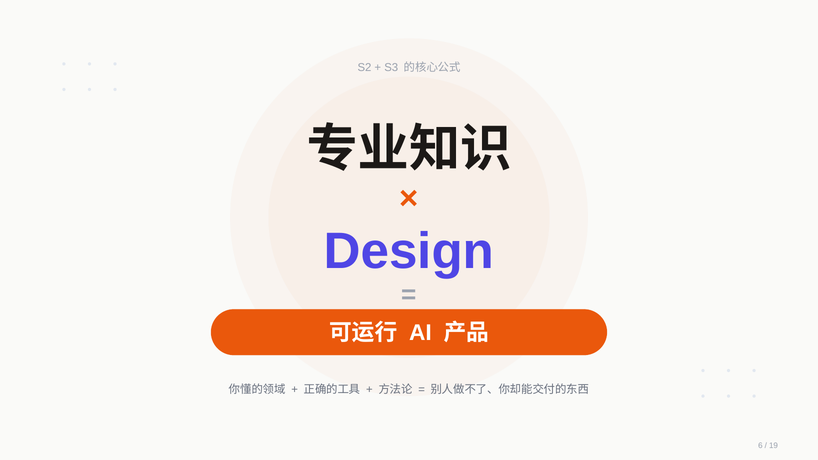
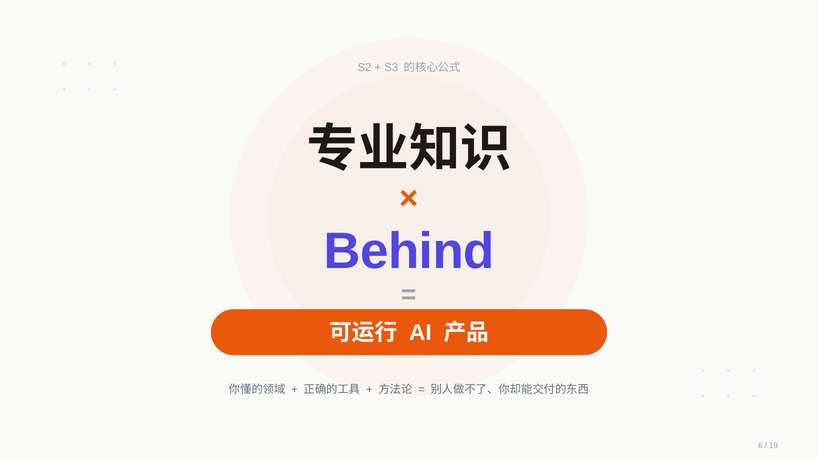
Design: Design -> Behind
